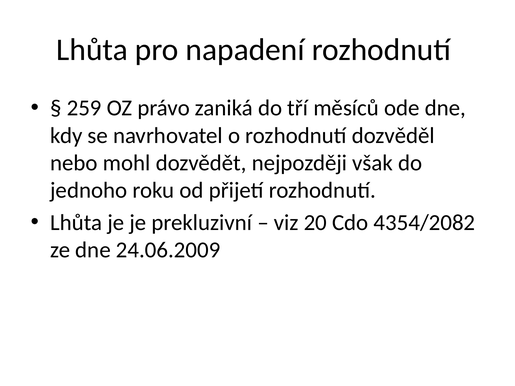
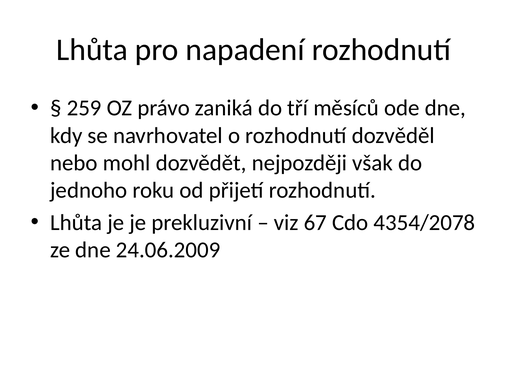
20: 20 -> 67
4354/2082: 4354/2082 -> 4354/2078
